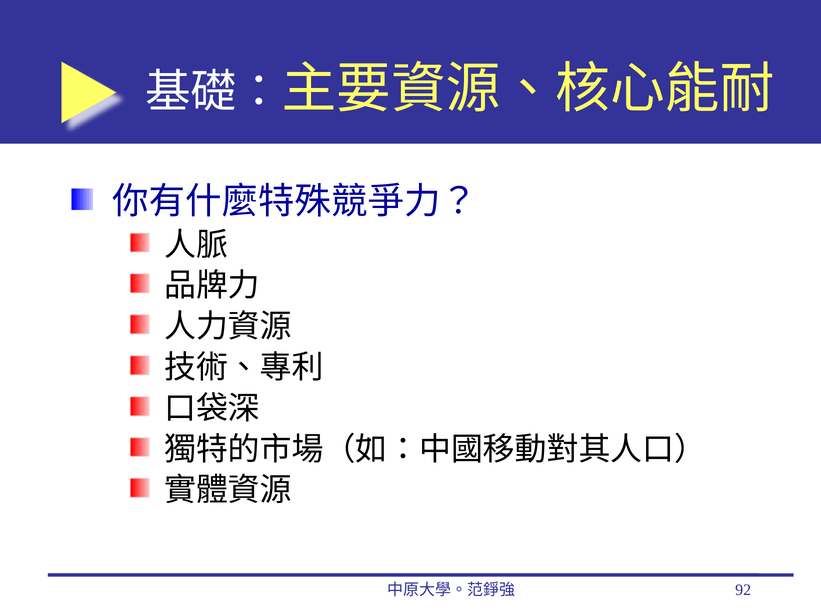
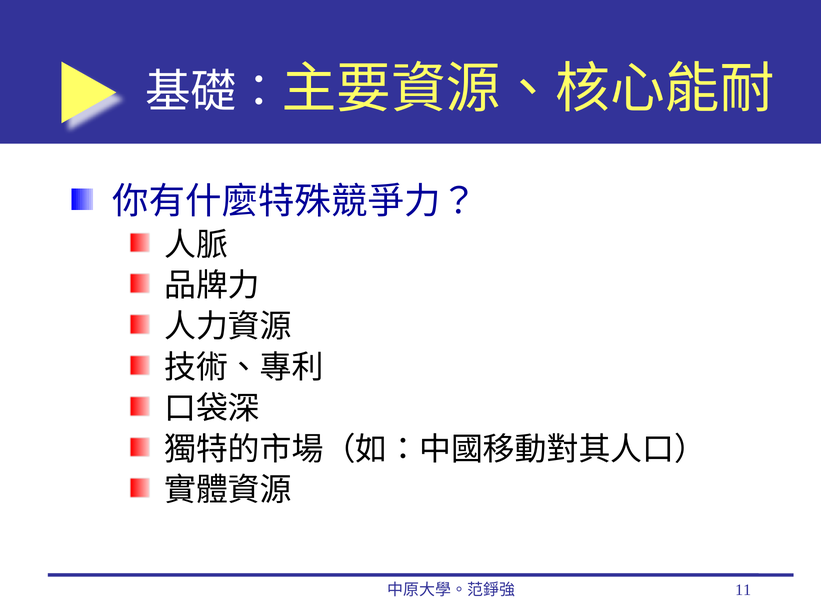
92: 92 -> 11
